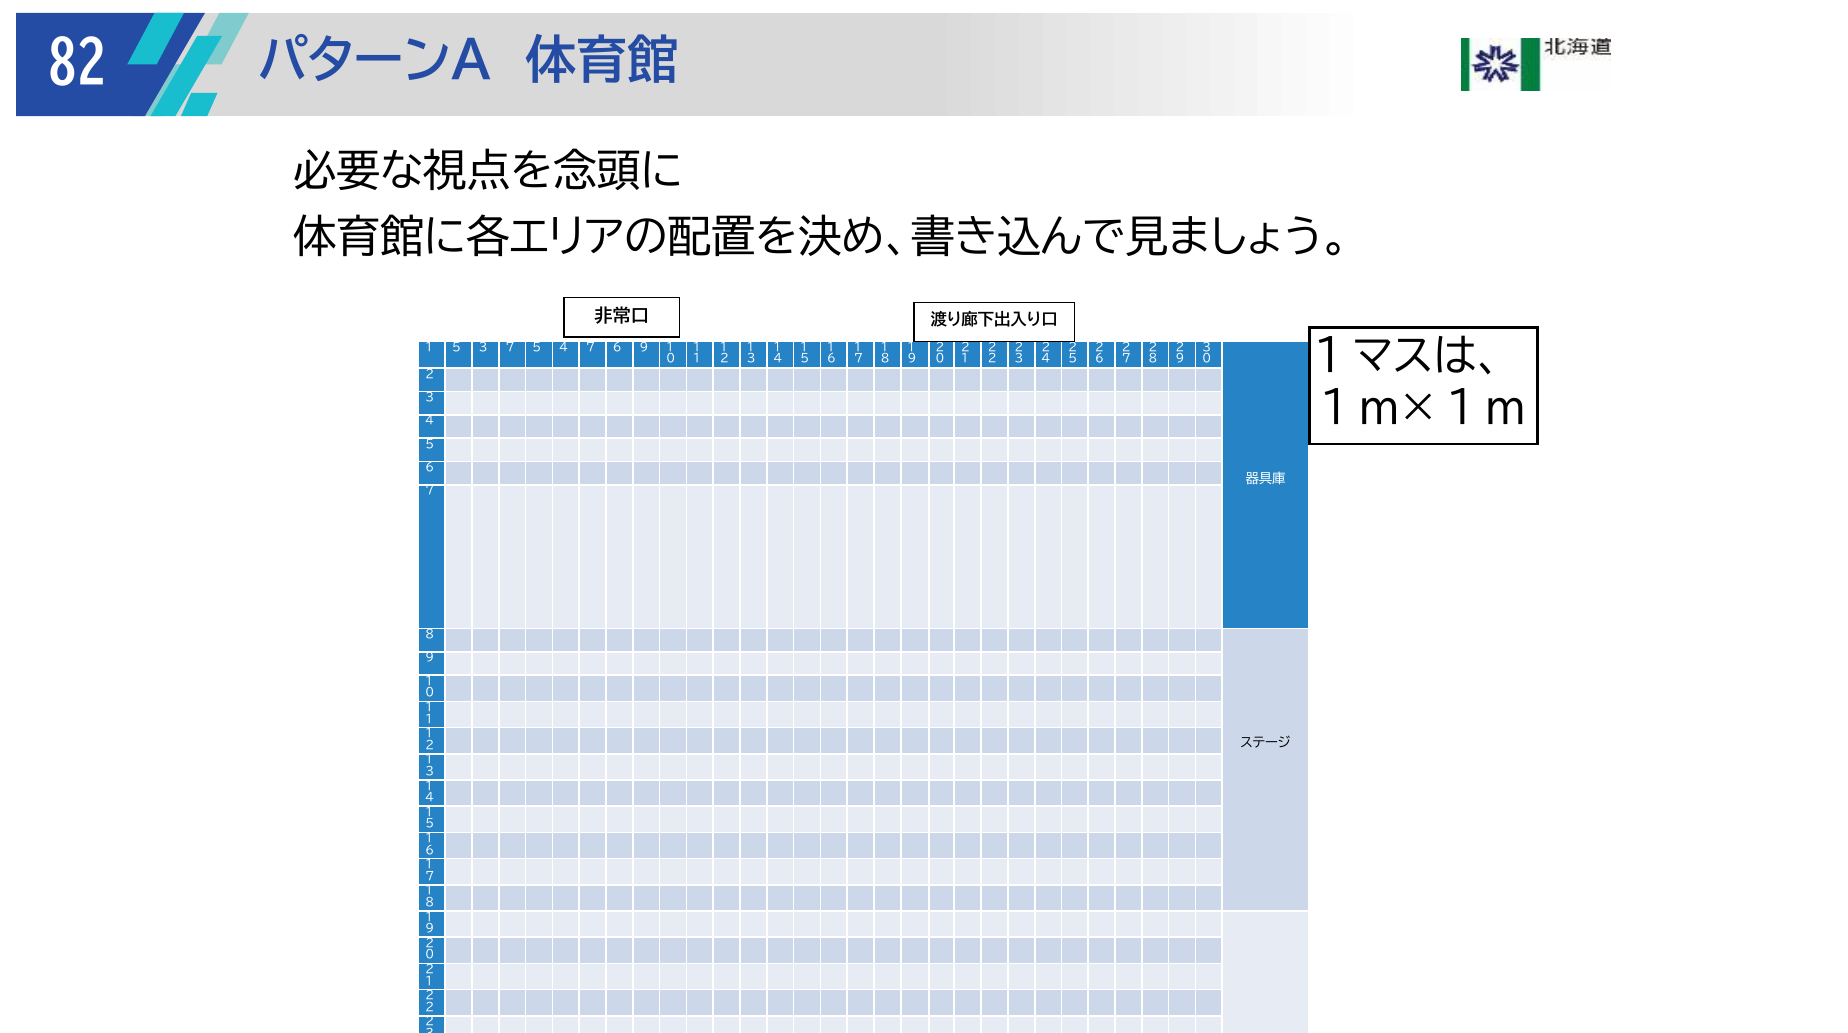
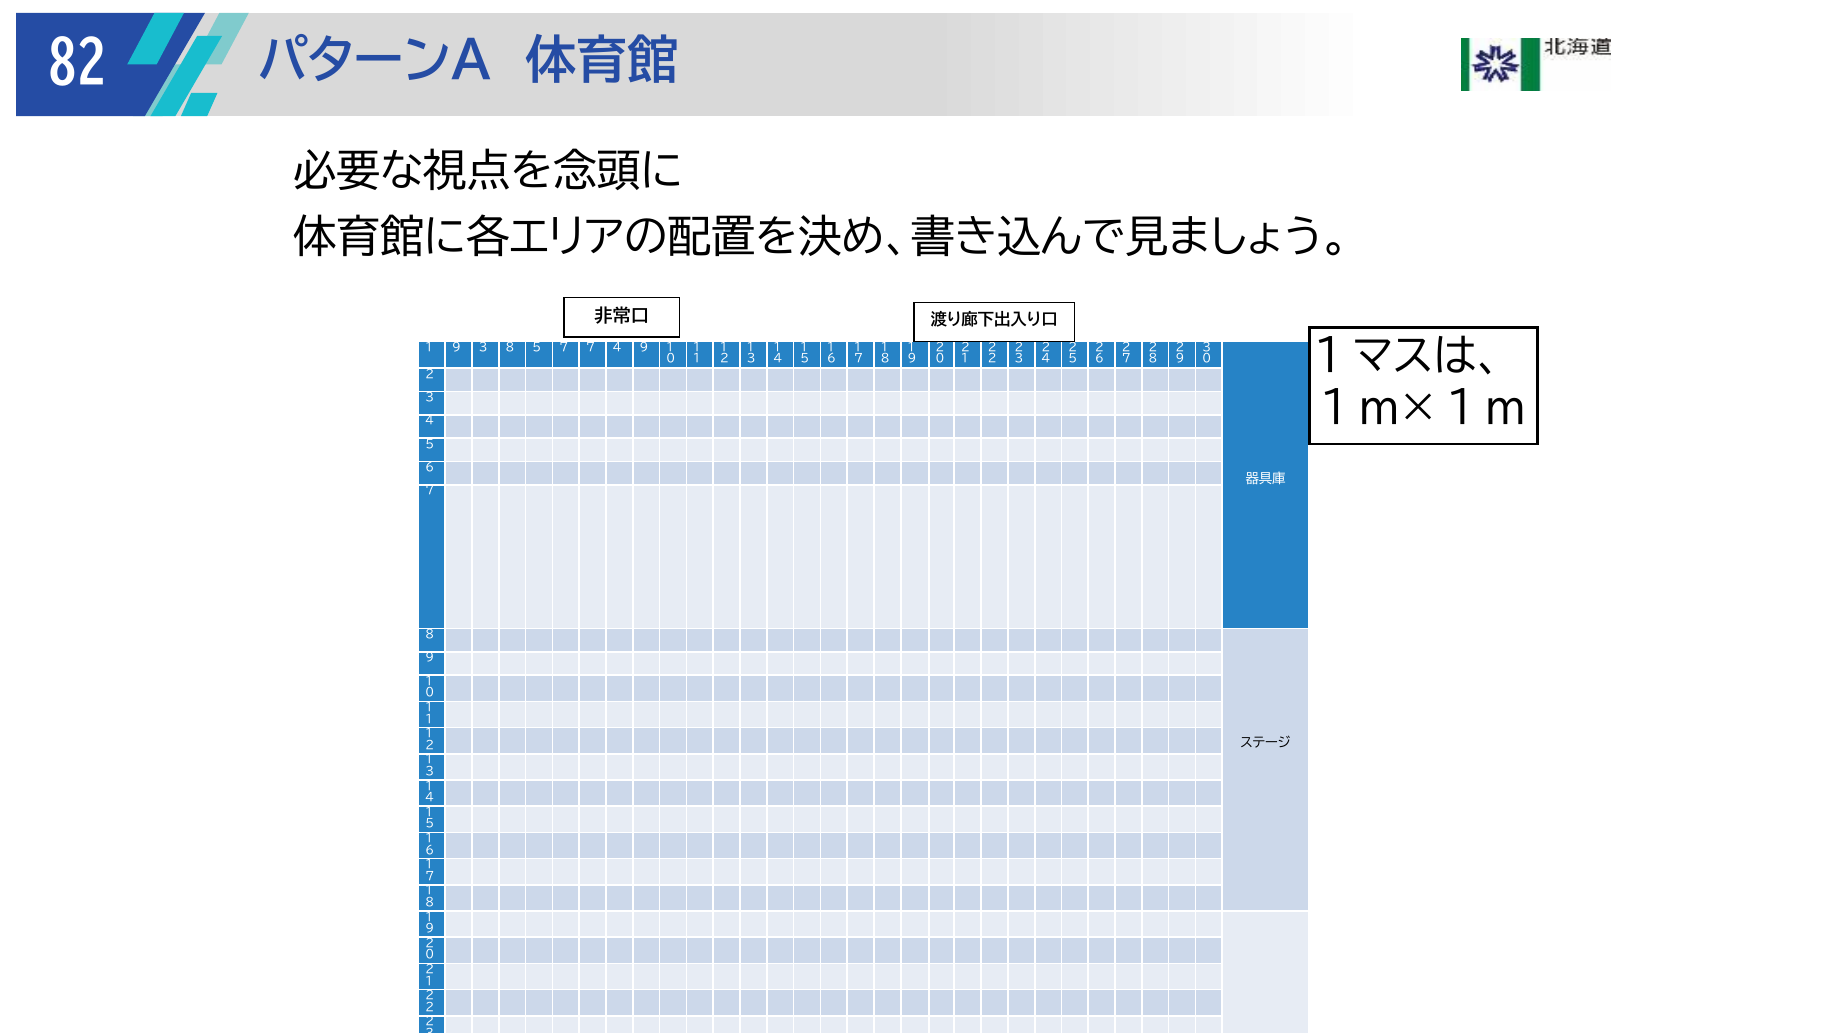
5 at (456, 348): 5 -> 9
3 7: 7 -> 8
5 4: 4 -> 7
7 6: 6 -> 4
